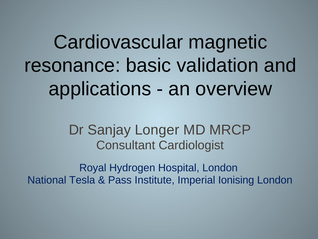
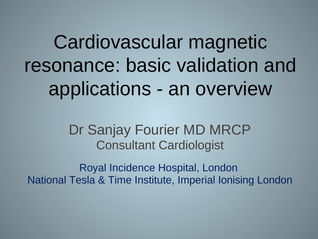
Longer: Longer -> Fourier
Hydrogen: Hydrogen -> Incidence
Pass: Pass -> Time
